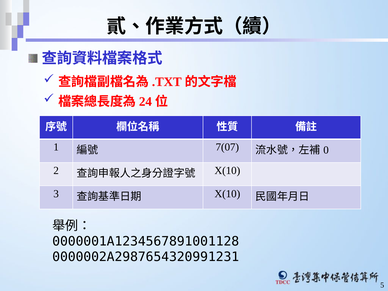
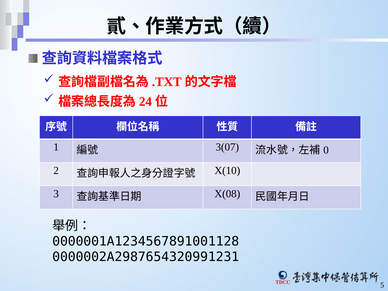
7(07: 7(07 -> 3(07
X(10 at (227, 194): X(10 -> X(08
